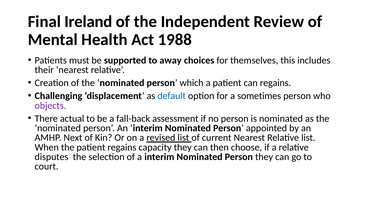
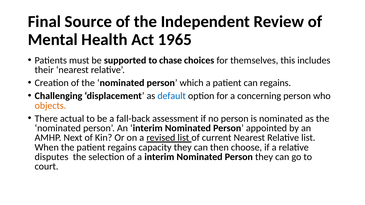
Ireland: Ireland -> Source
1988: 1988 -> 1965
away: away -> chase
sometimes: sometimes -> concerning
objects colour: purple -> orange
